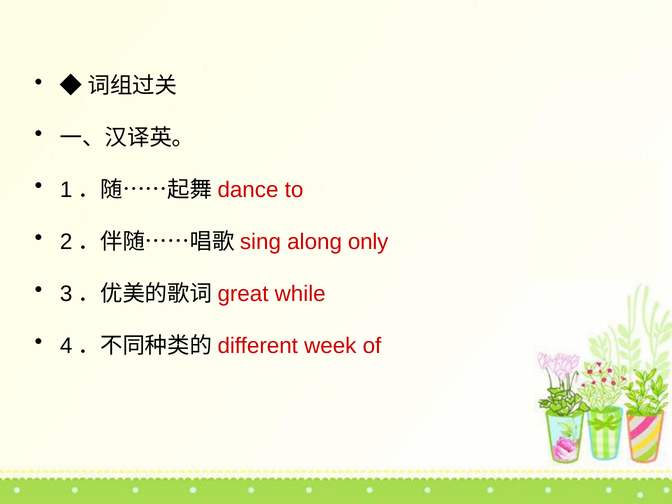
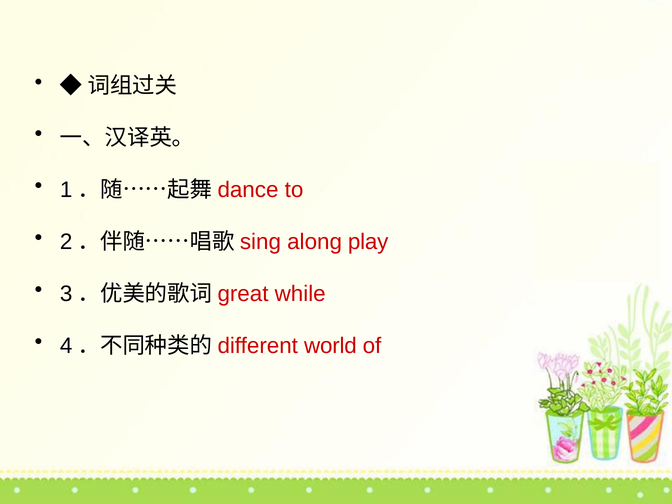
only: only -> play
week: week -> world
